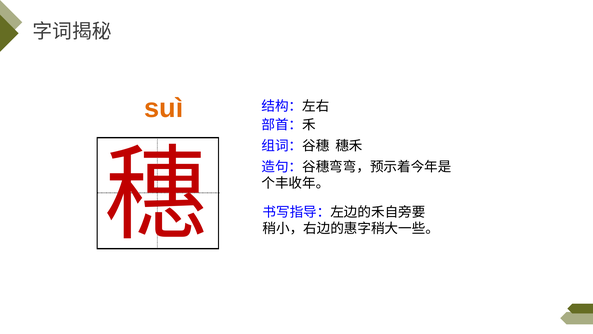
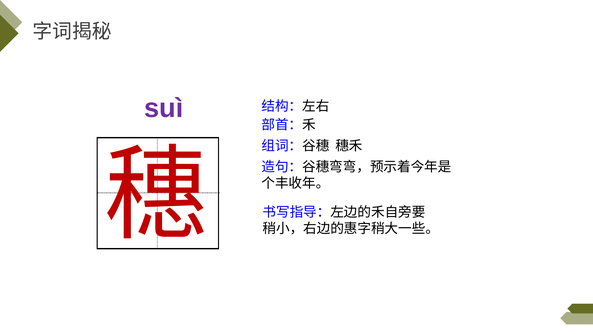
suì colour: orange -> purple
